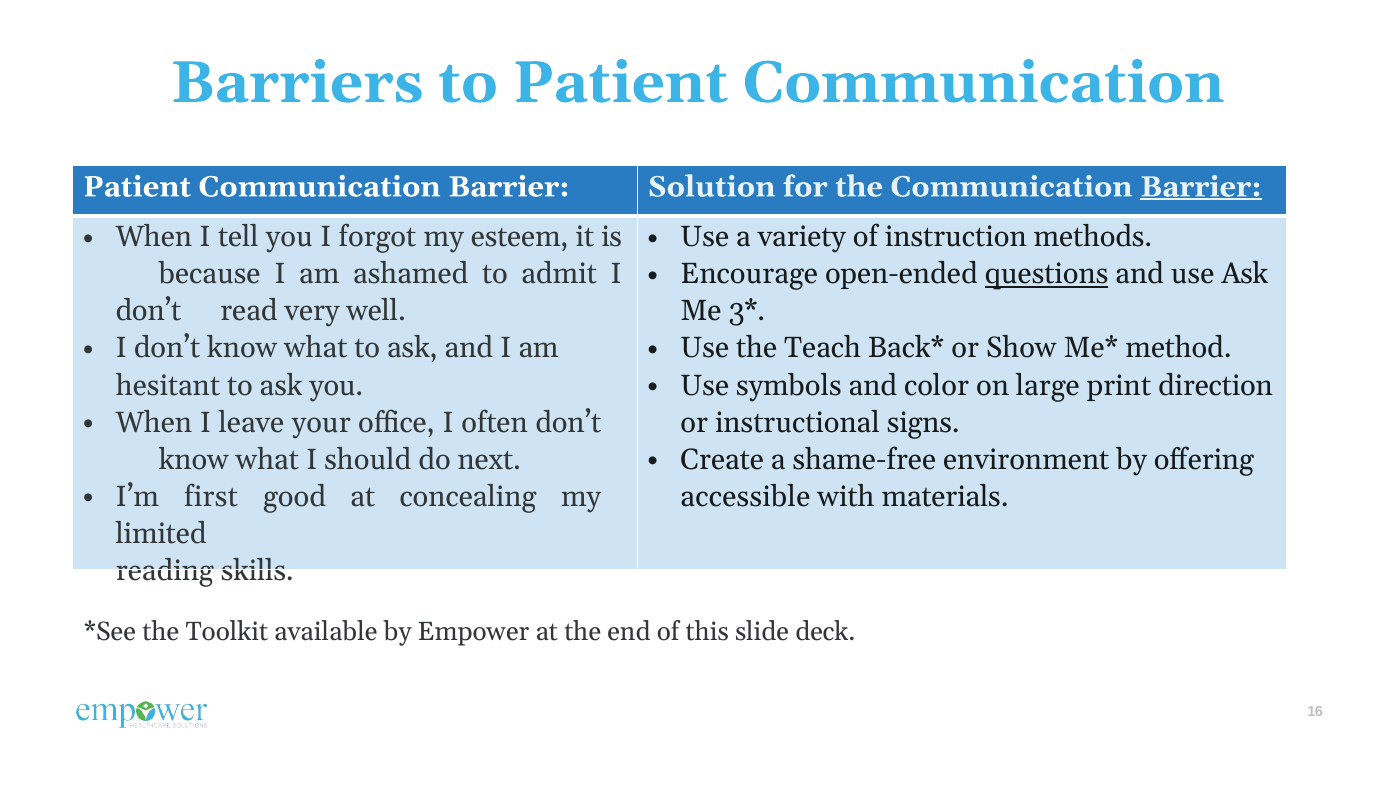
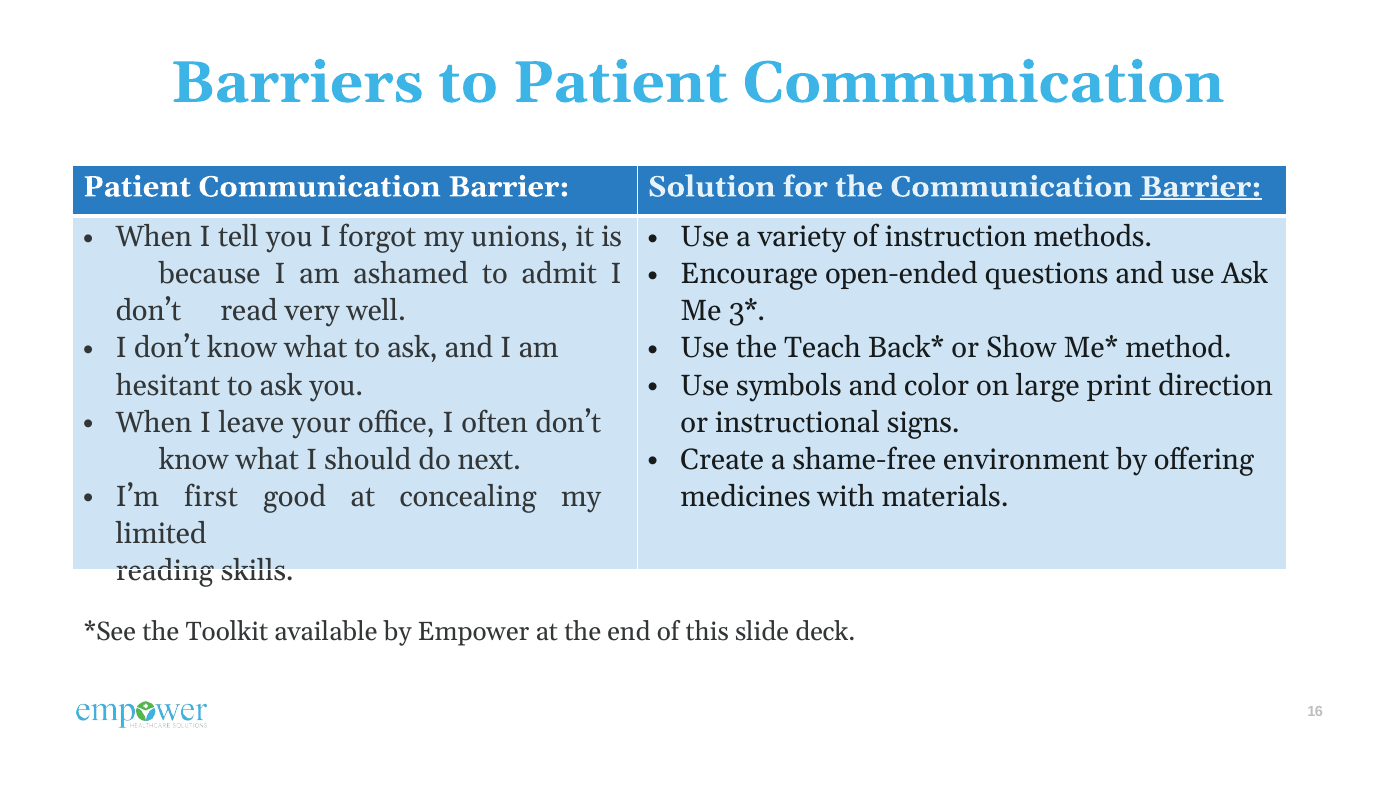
esteem: esteem -> unions
questions underline: present -> none
accessible: accessible -> medicines
